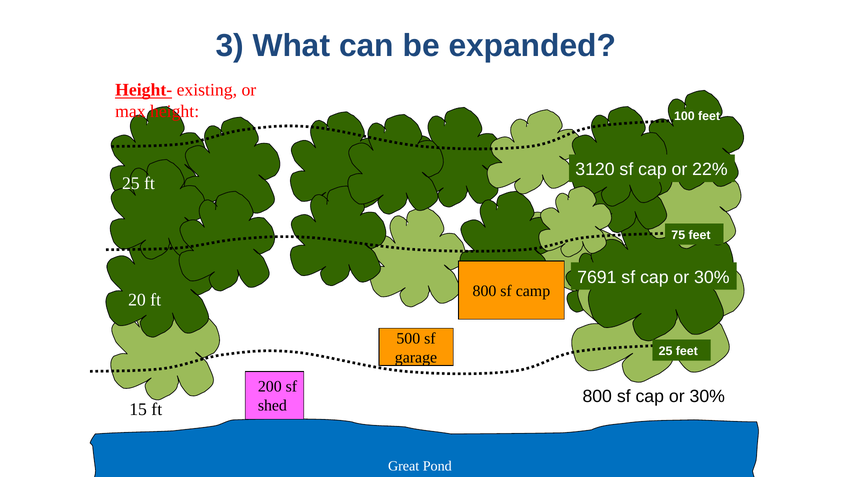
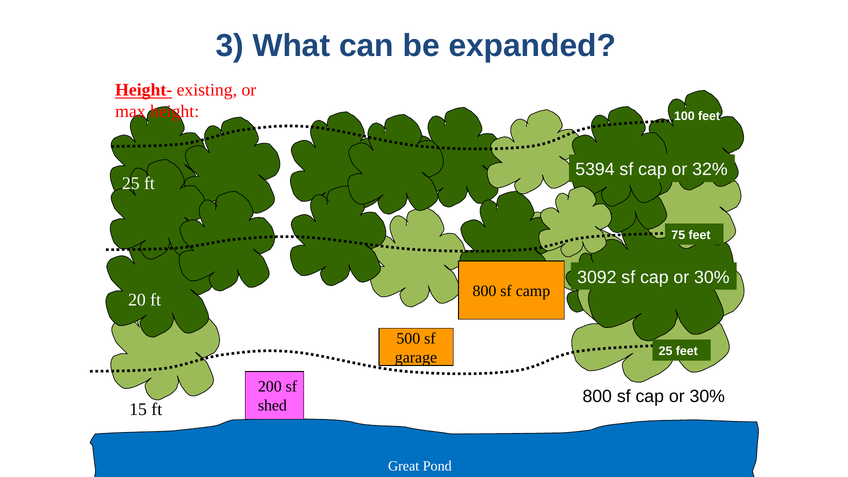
3120: 3120 -> 5394
22%: 22% -> 32%
7691: 7691 -> 3092
